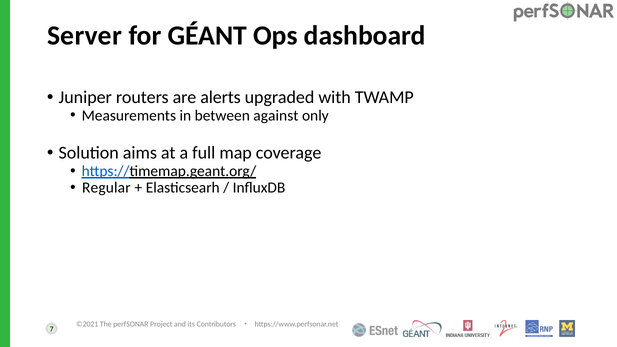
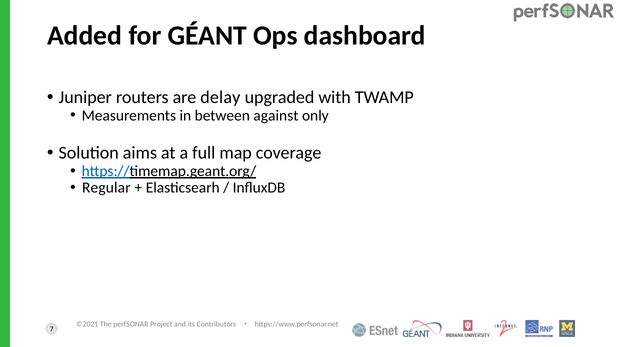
Server: Server -> Added
alerts: alerts -> delay
